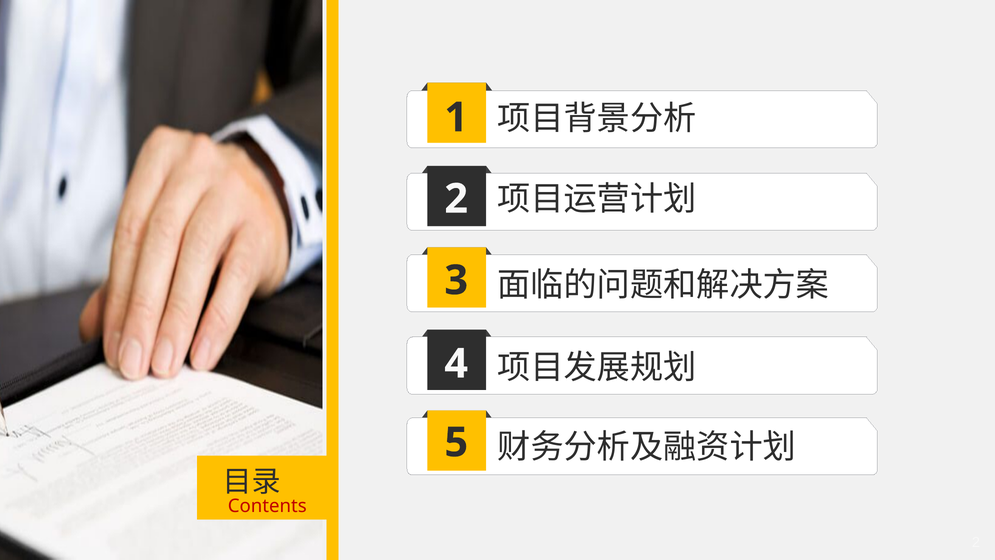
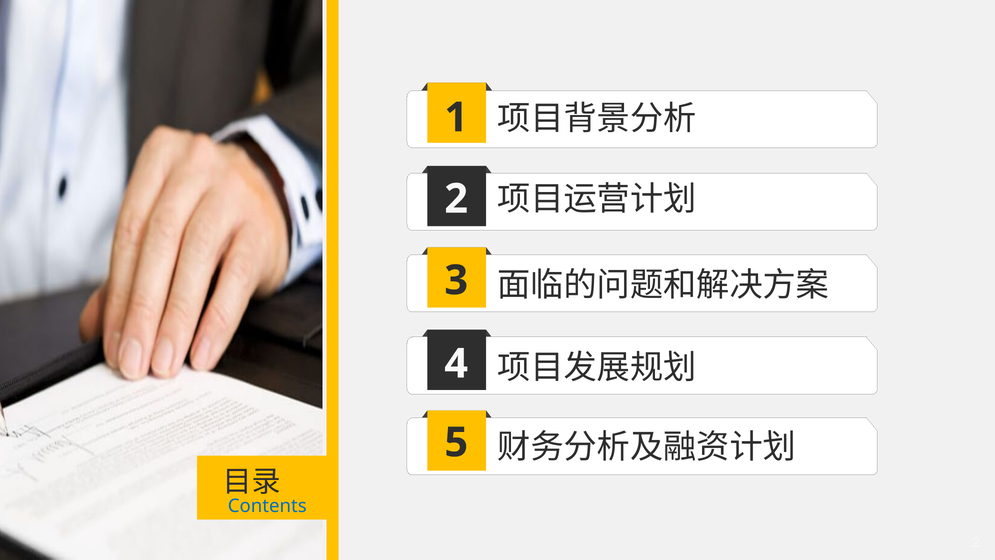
Contents colour: red -> blue
